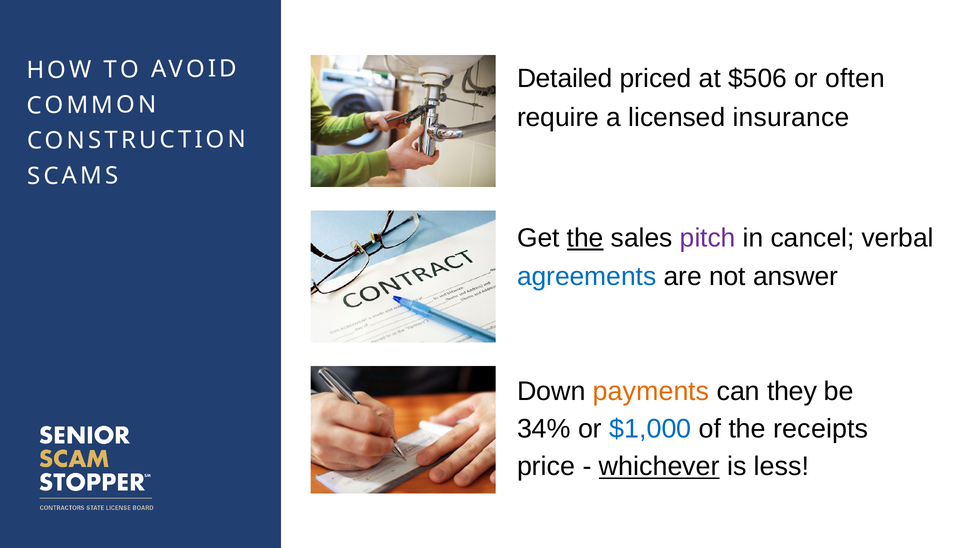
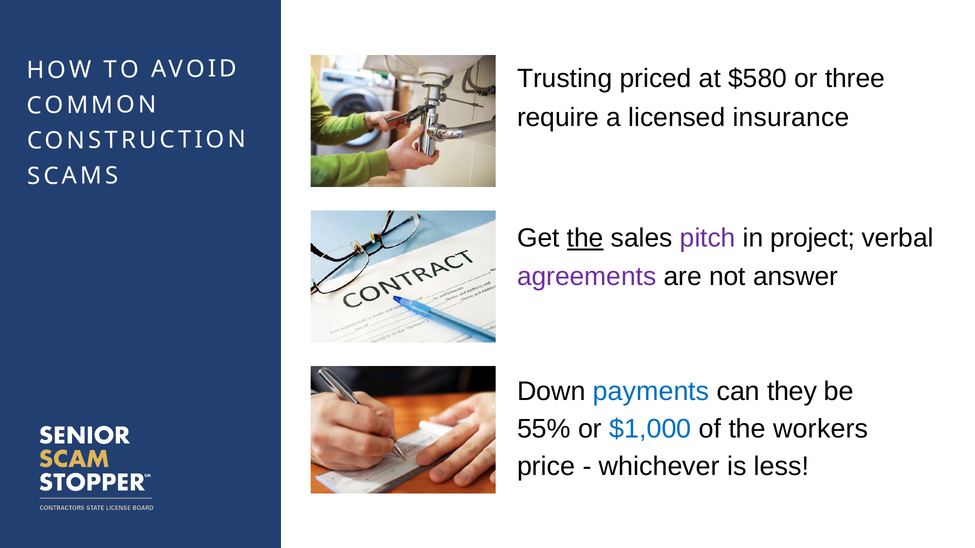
Detailed: Detailed -> Trusting
$506: $506 -> $580
often: often -> three
cancel: cancel -> project
agreements colour: blue -> purple
payments colour: orange -> blue
34%: 34% -> 55%
receipts: receipts -> workers
whichever underline: present -> none
